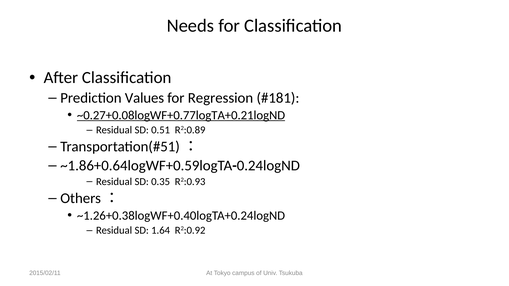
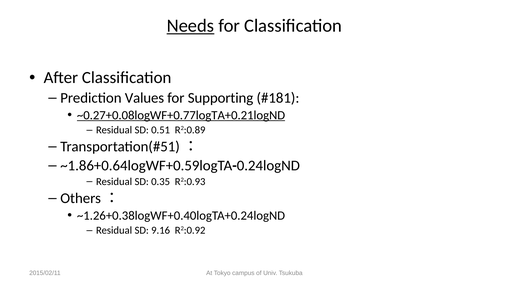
Needs underline: none -> present
Regression: Regression -> Supporting
1.64: 1.64 -> 9.16
